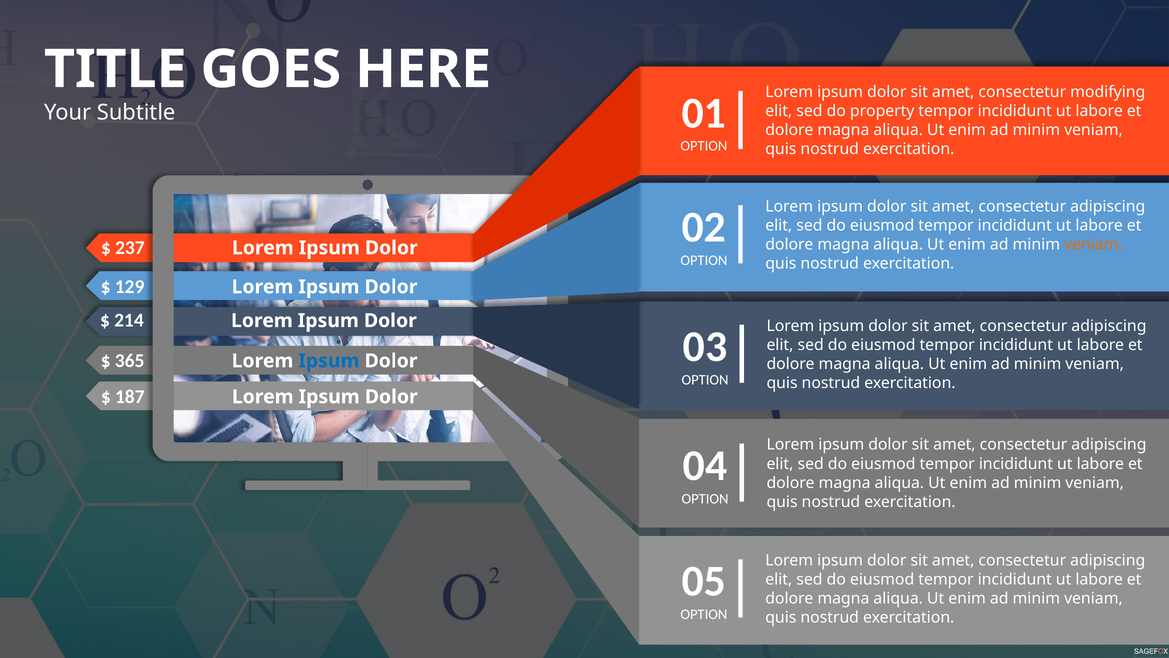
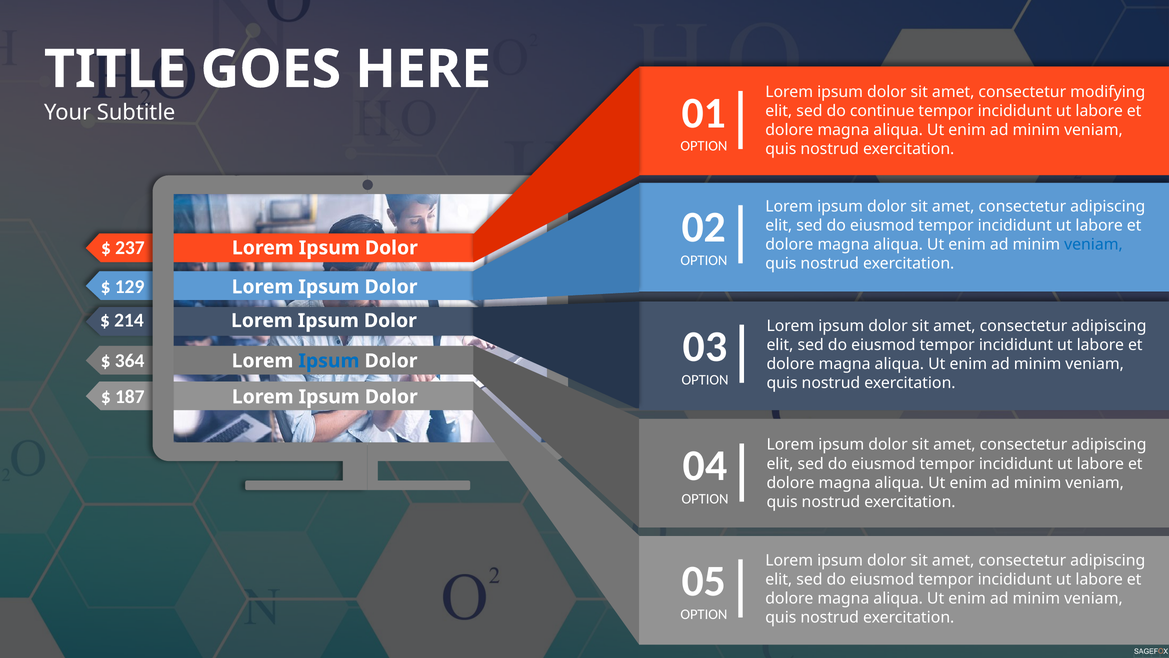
property: property -> continue
veniam at (1093, 244) colour: orange -> blue
365: 365 -> 364
